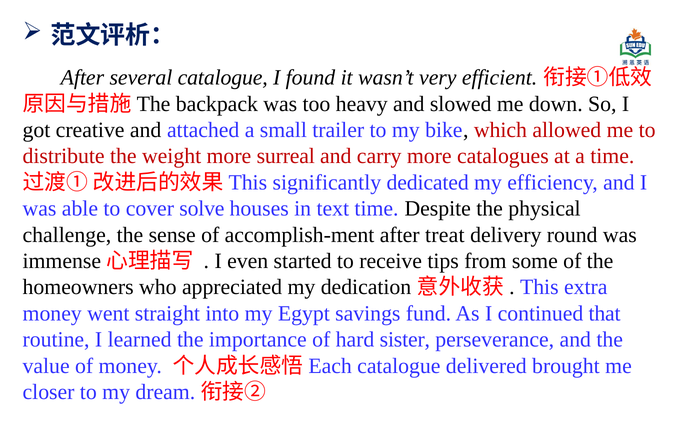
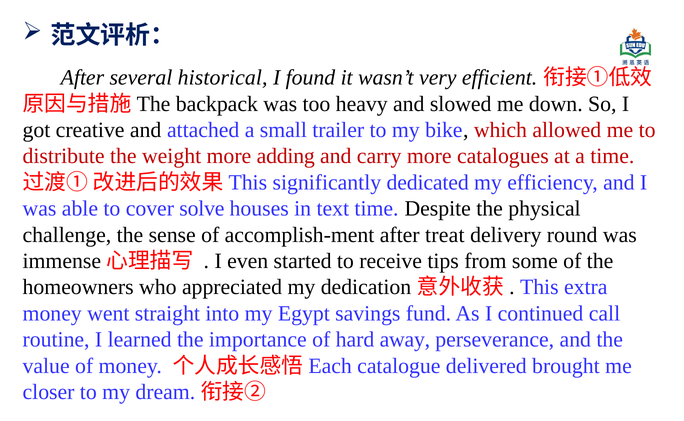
several catalogue: catalogue -> historical
surreal: surreal -> adding
that: that -> call
sister: sister -> away
